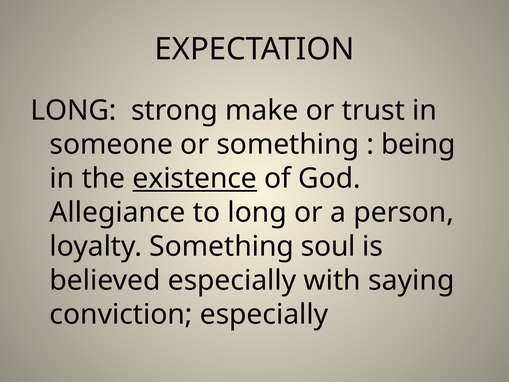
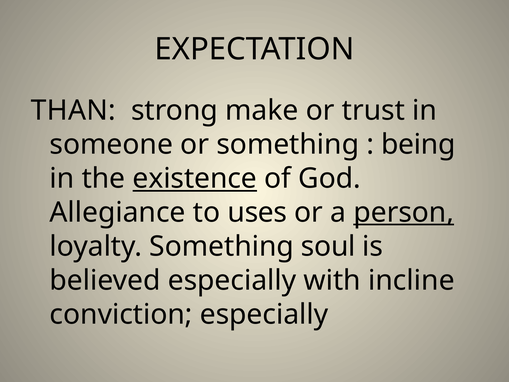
LONG at (74, 111): LONG -> THAN
to long: long -> uses
person underline: none -> present
saying: saying -> incline
